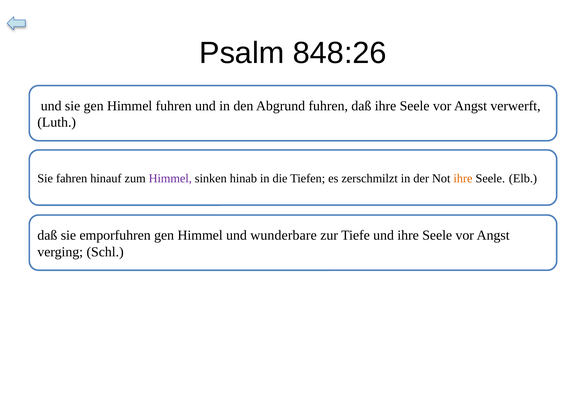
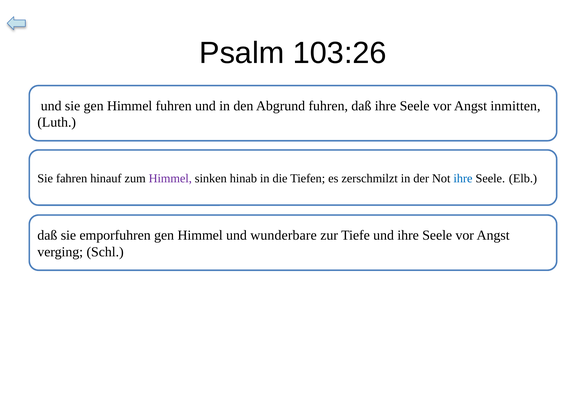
848:26: 848:26 -> 103:26
verwerft: verwerft -> inmitten
ihre at (463, 179) colour: orange -> blue
